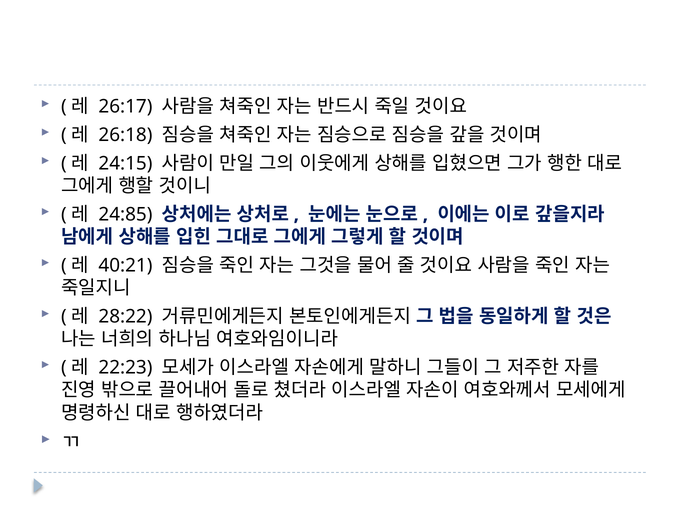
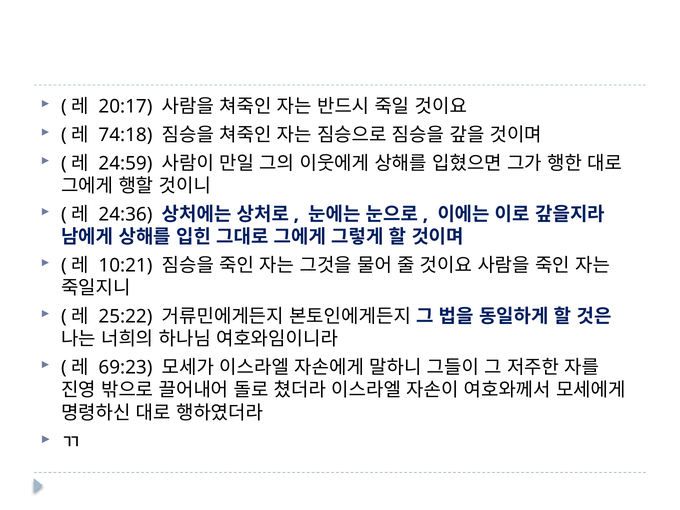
26:17: 26:17 -> 20:17
26:18: 26:18 -> 74:18
24:15: 24:15 -> 24:59
24:85: 24:85 -> 24:36
40:21: 40:21 -> 10:21
28:22: 28:22 -> 25:22
22:23: 22:23 -> 69:23
